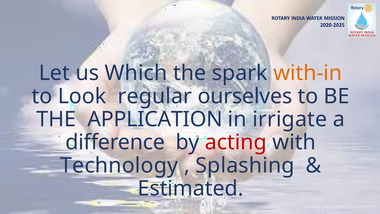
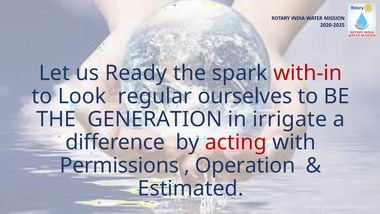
Which: Which -> Ready
with-in colour: orange -> red
APPLICATION: APPLICATION -> GENERATION
Technology: Technology -> Permissions
Splashing: Splashing -> Operation
